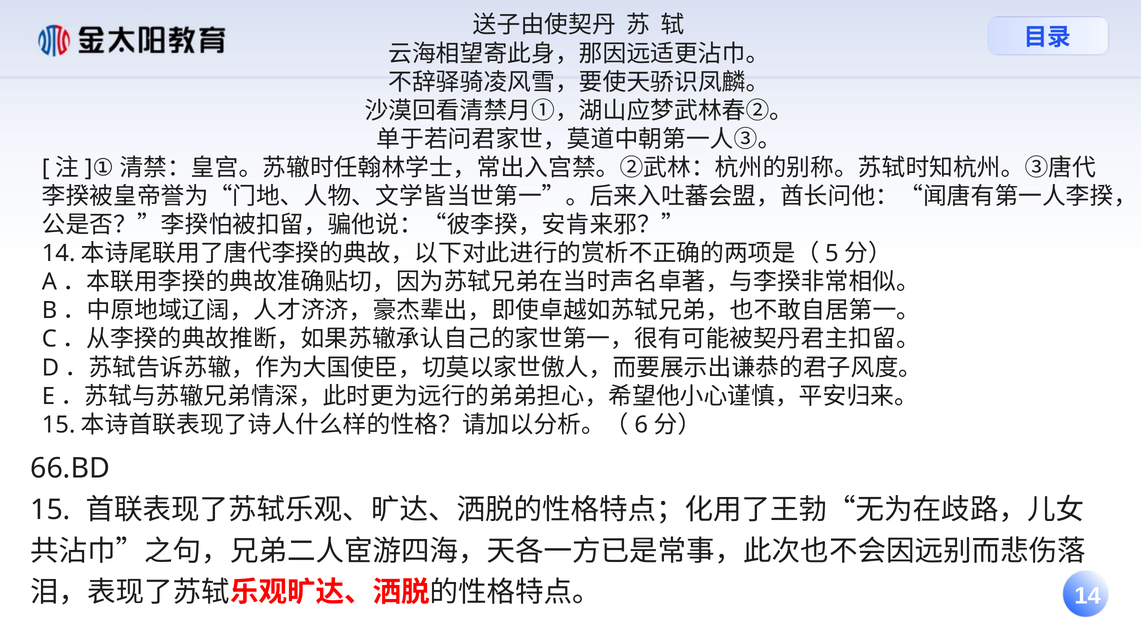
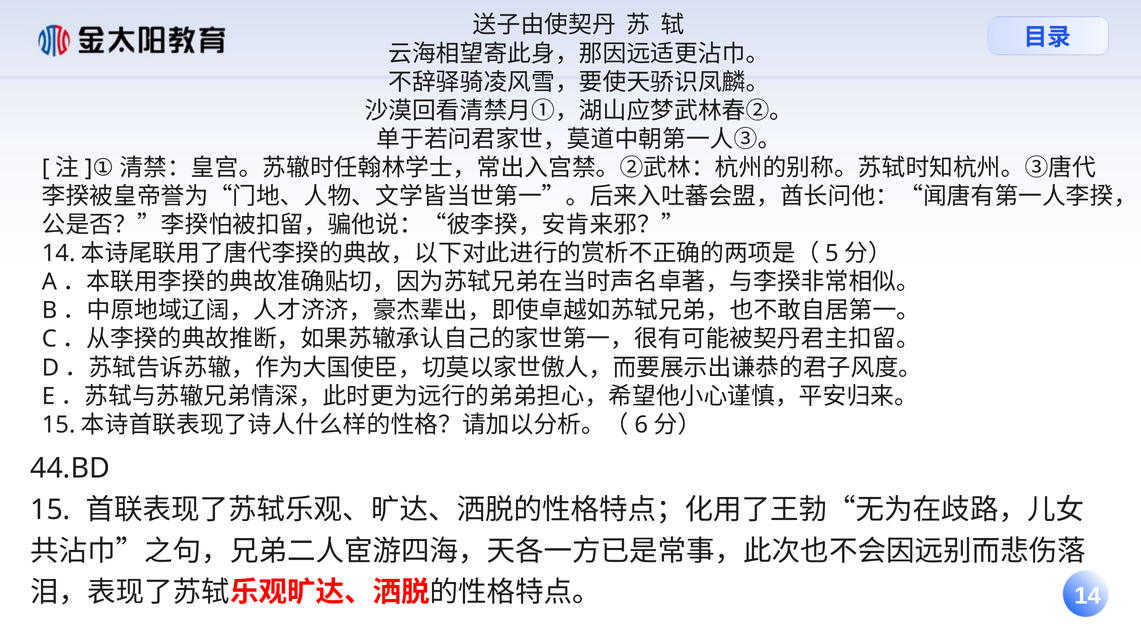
66.BD: 66.BD -> 44.BD
